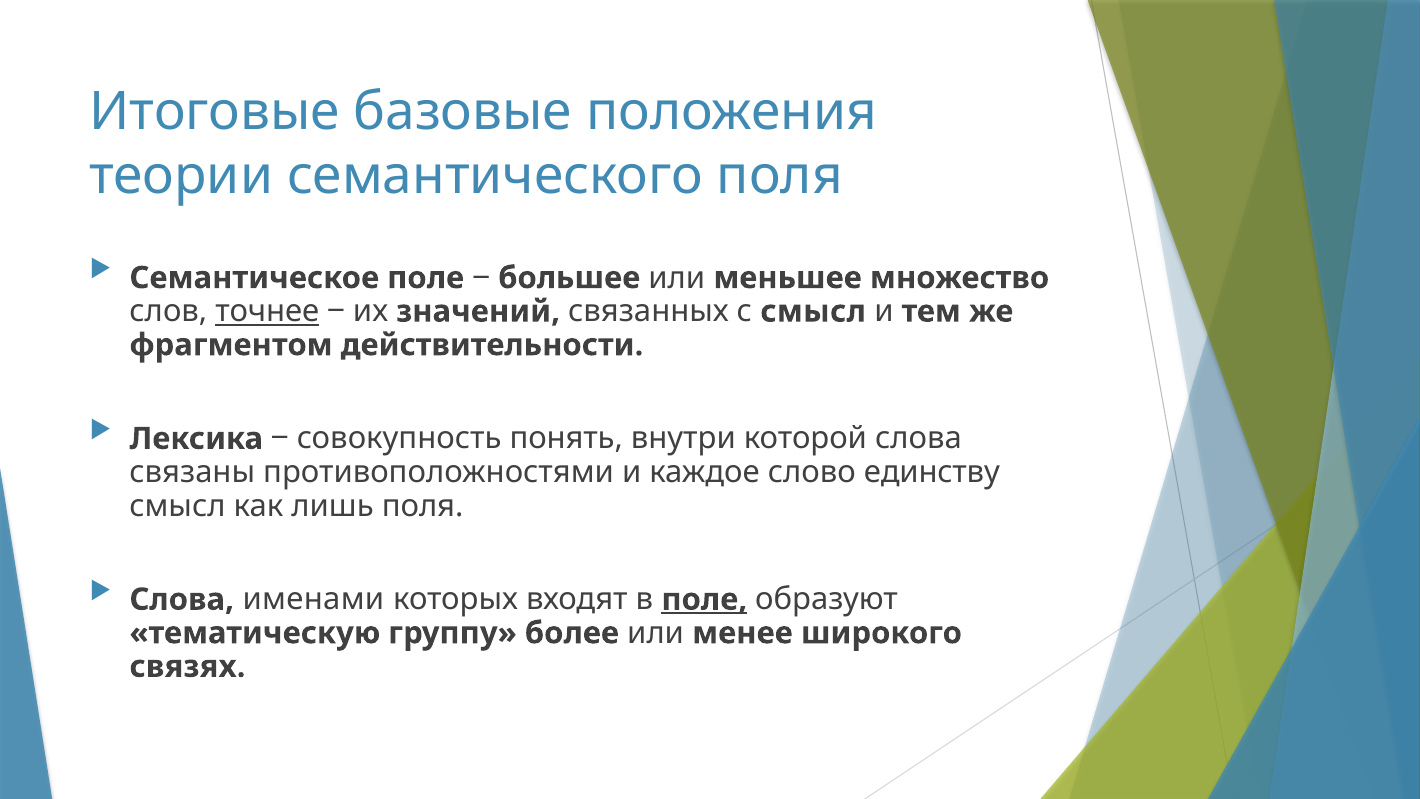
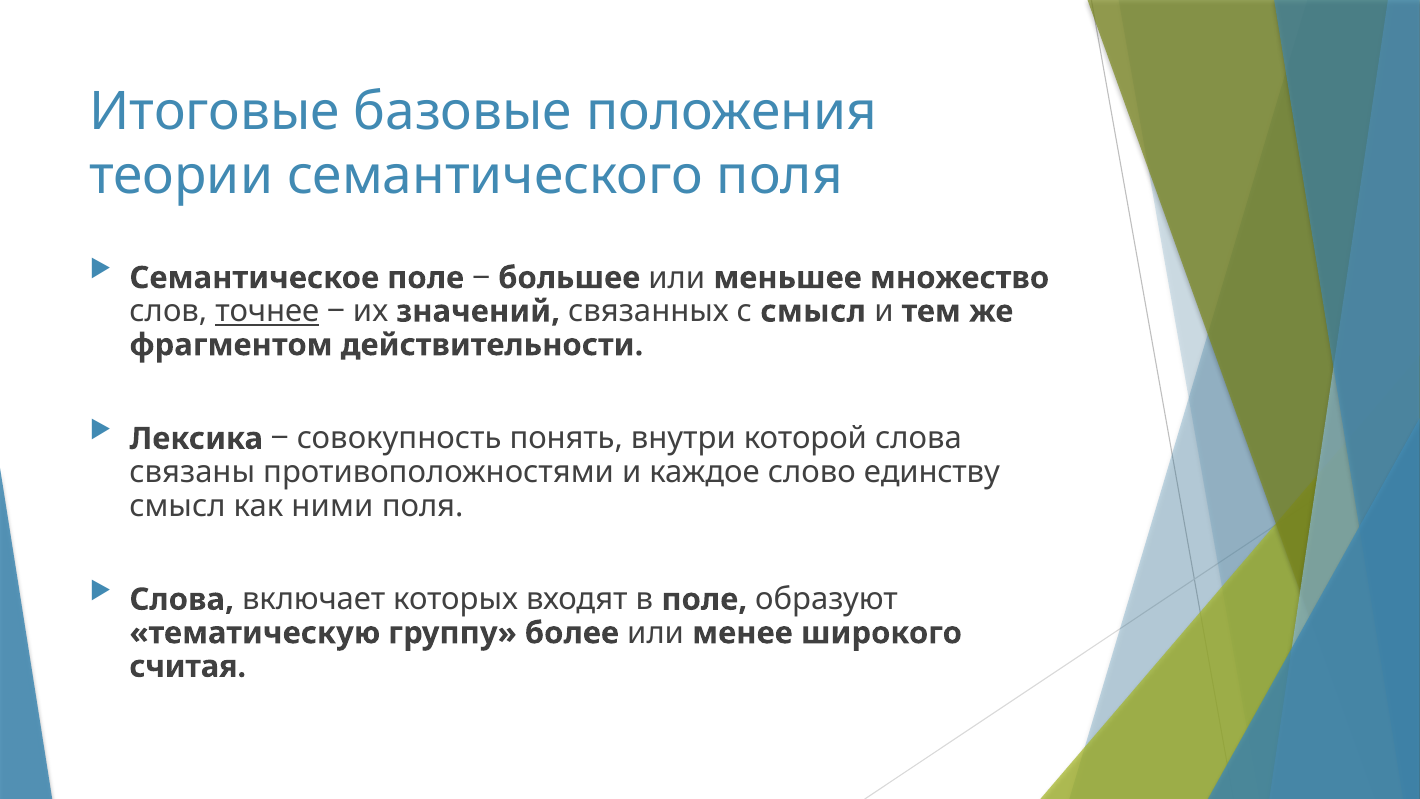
лишь: лишь -> ними
именами: именами -> включает
поле at (704, 599) underline: present -> none
связях: связях -> считая
